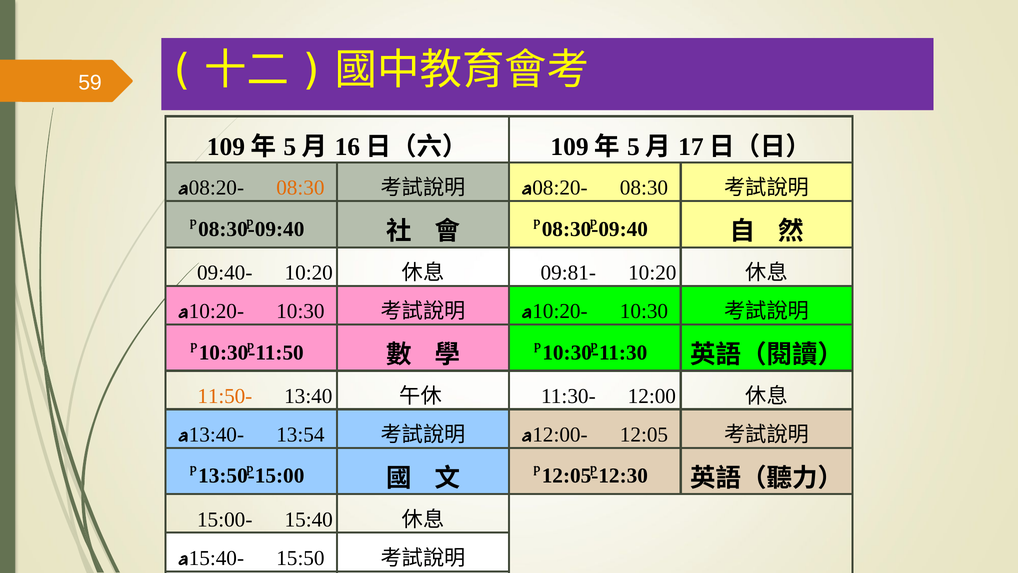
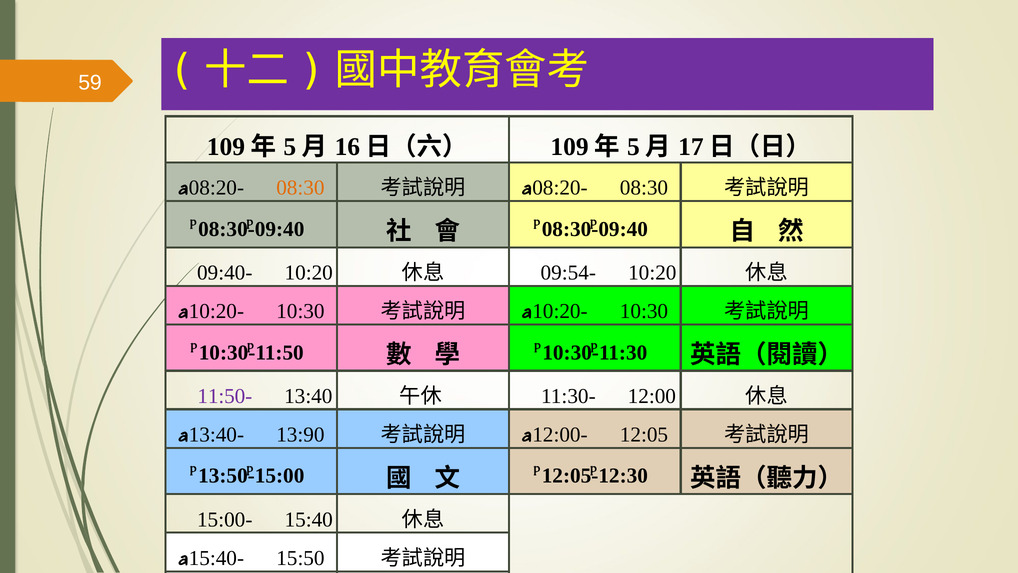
09:81-: 09:81- -> 09:54-
11:50- colour: orange -> purple
13:54: 13:54 -> 13:90
